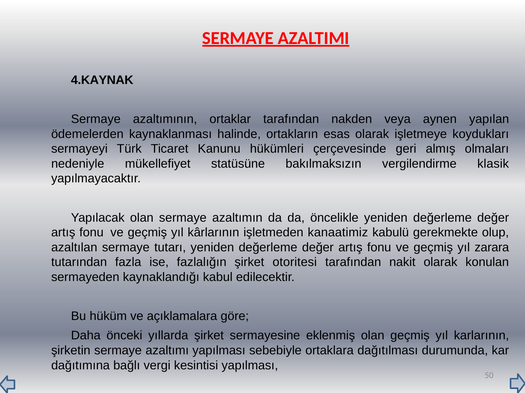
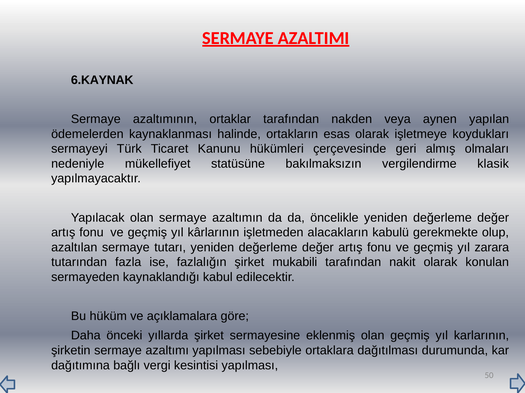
4.KAYNAK: 4.KAYNAK -> 6.KAYNAK
kanaatimiz: kanaatimiz -> alacakların
otoritesi: otoritesi -> mukabili
